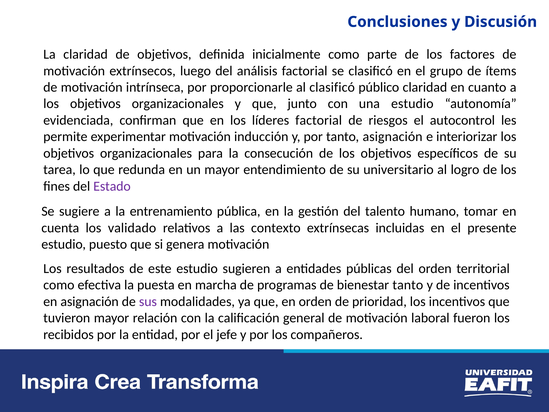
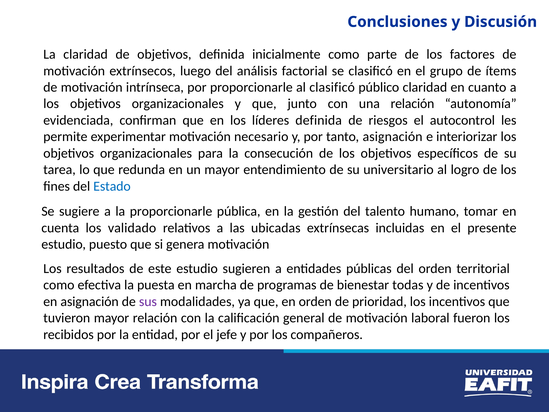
una estudio: estudio -> relación
líderes factorial: factorial -> definida
inducción: inducción -> necesario
Estado colour: purple -> blue
la entrenamiento: entrenamiento -> proporcionarle
contexto: contexto -> ubicadas
bienestar tanto: tanto -> todas
